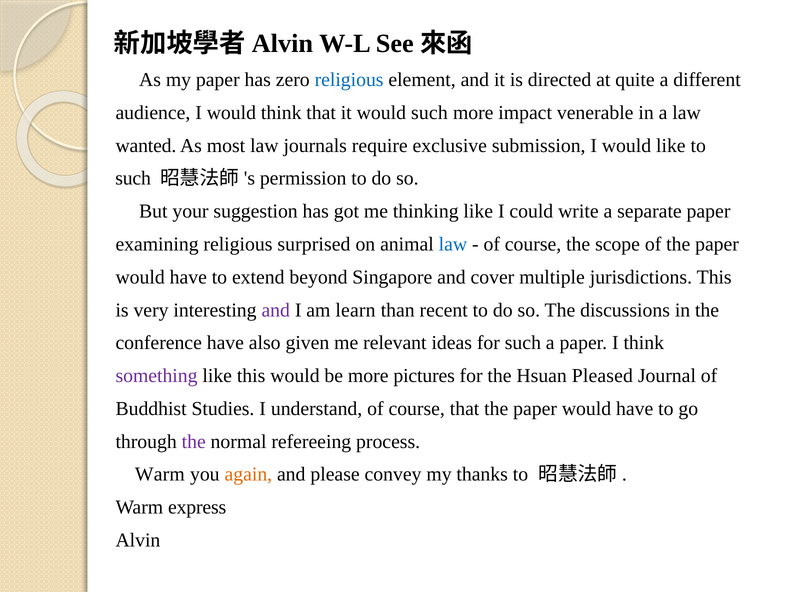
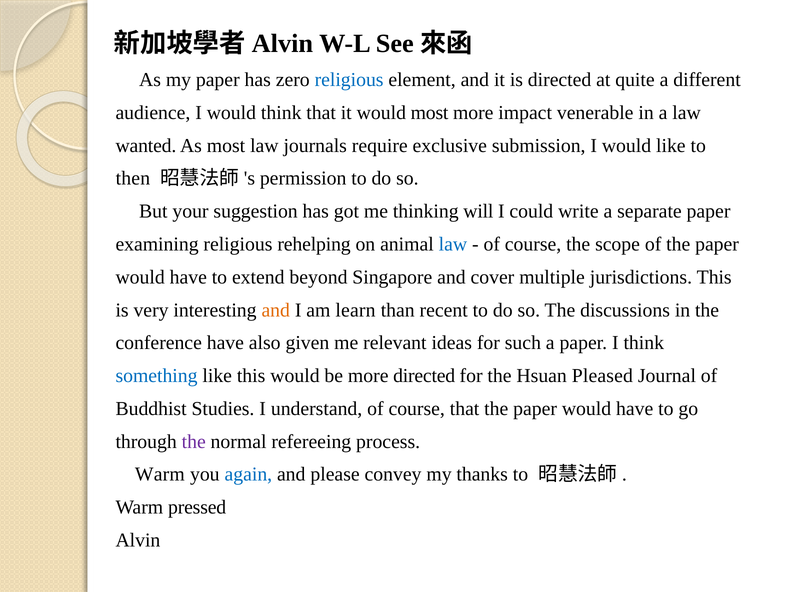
would such: such -> most
such at (133, 178): such -> then
thinking like: like -> will
surprised: surprised -> rehelping
and at (276, 310) colour: purple -> orange
something colour: purple -> blue
more pictures: pictures -> directed
again colour: orange -> blue
express: express -> pressed
